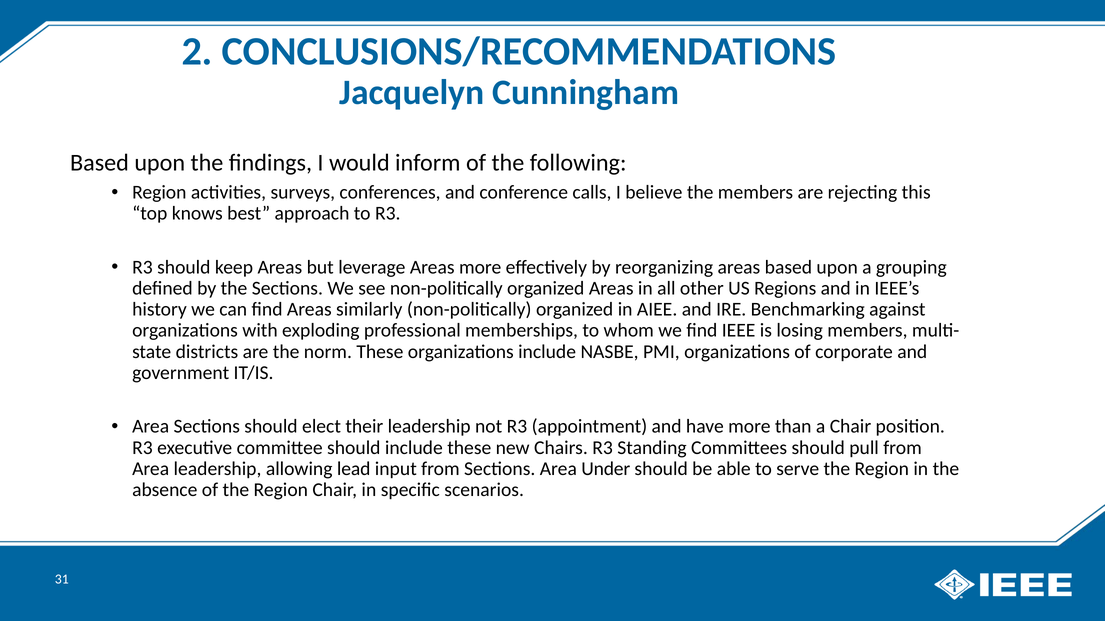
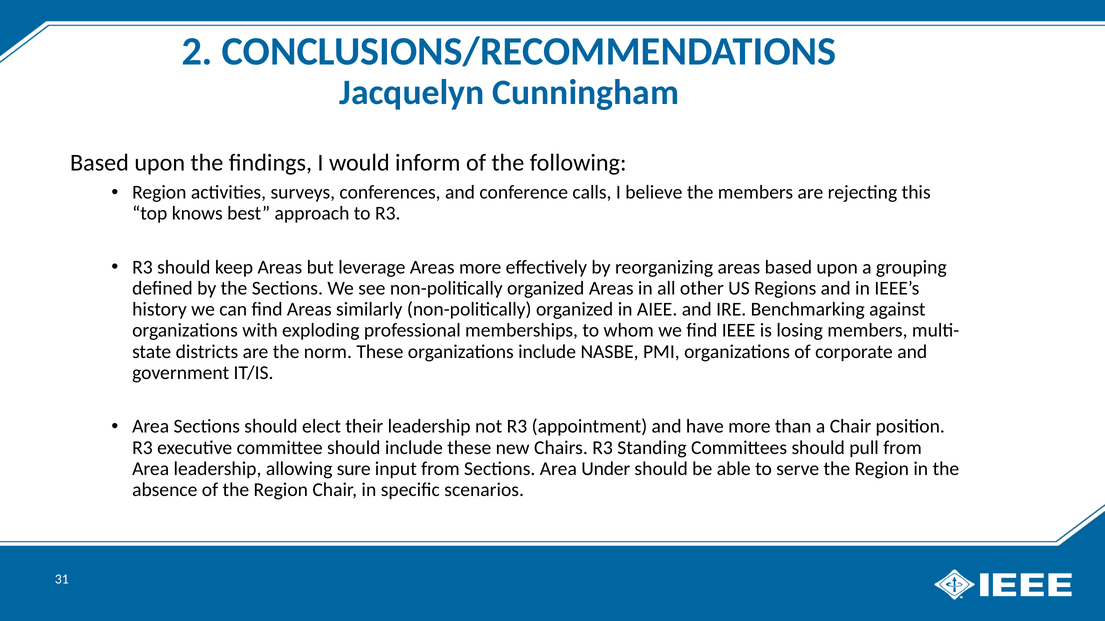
lead: lead -> sure
